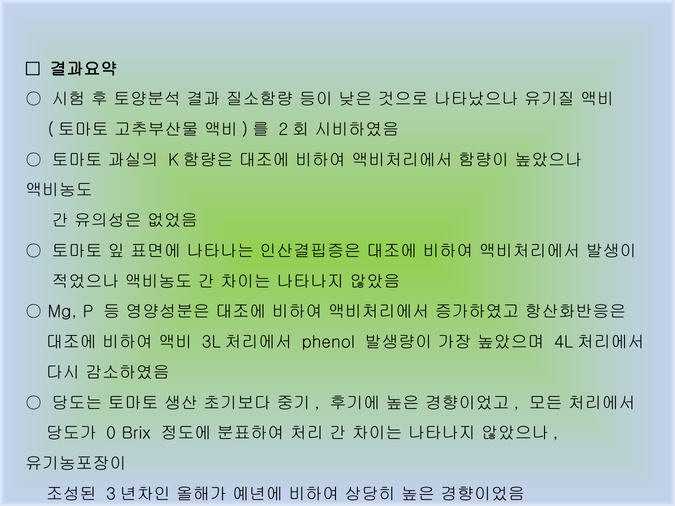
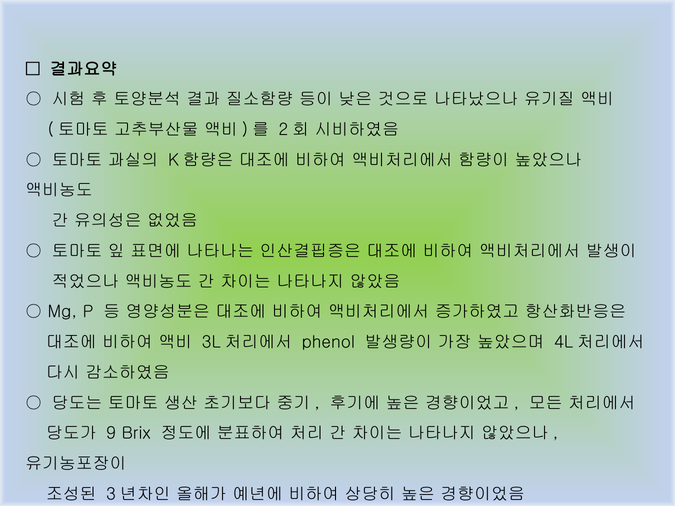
0: 0 -> 9
